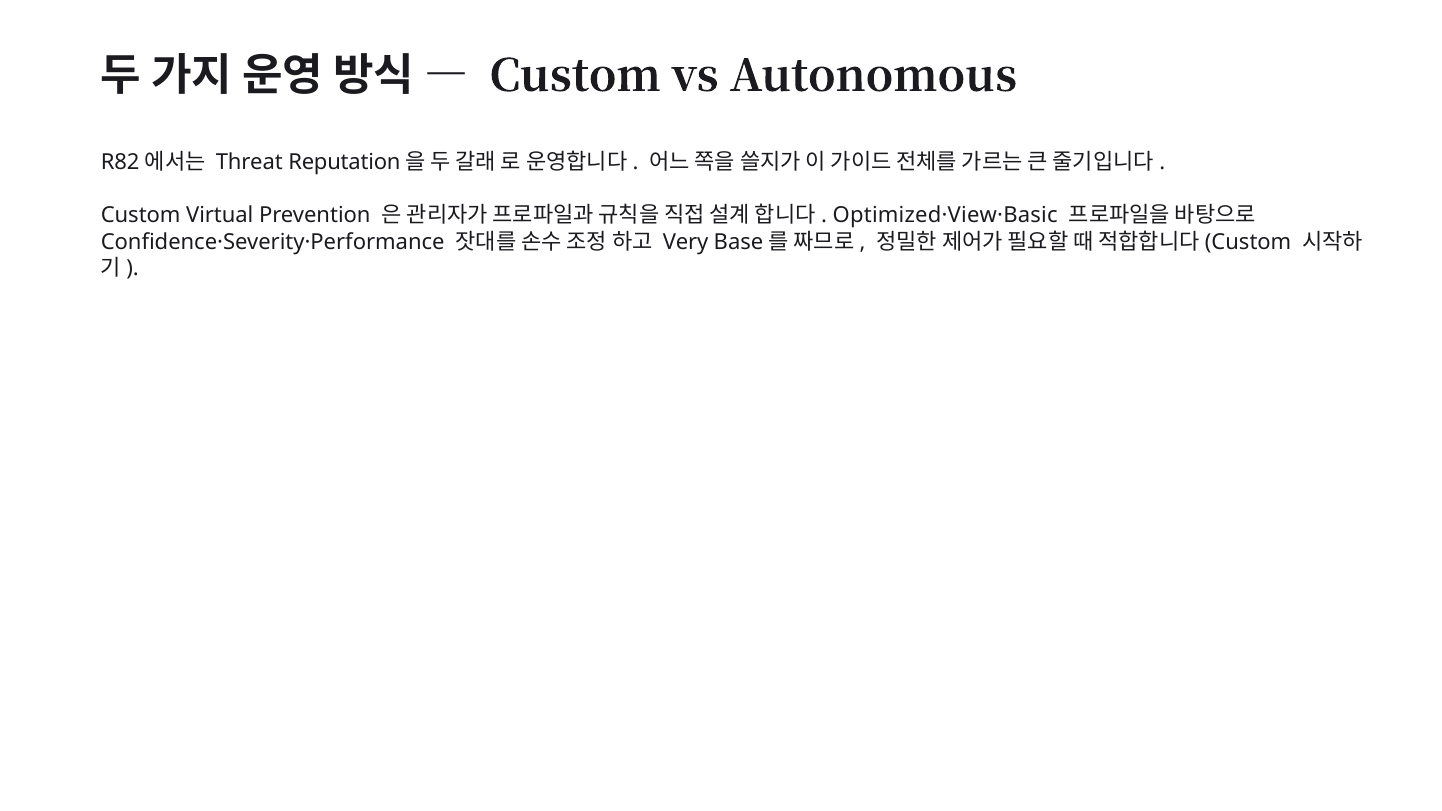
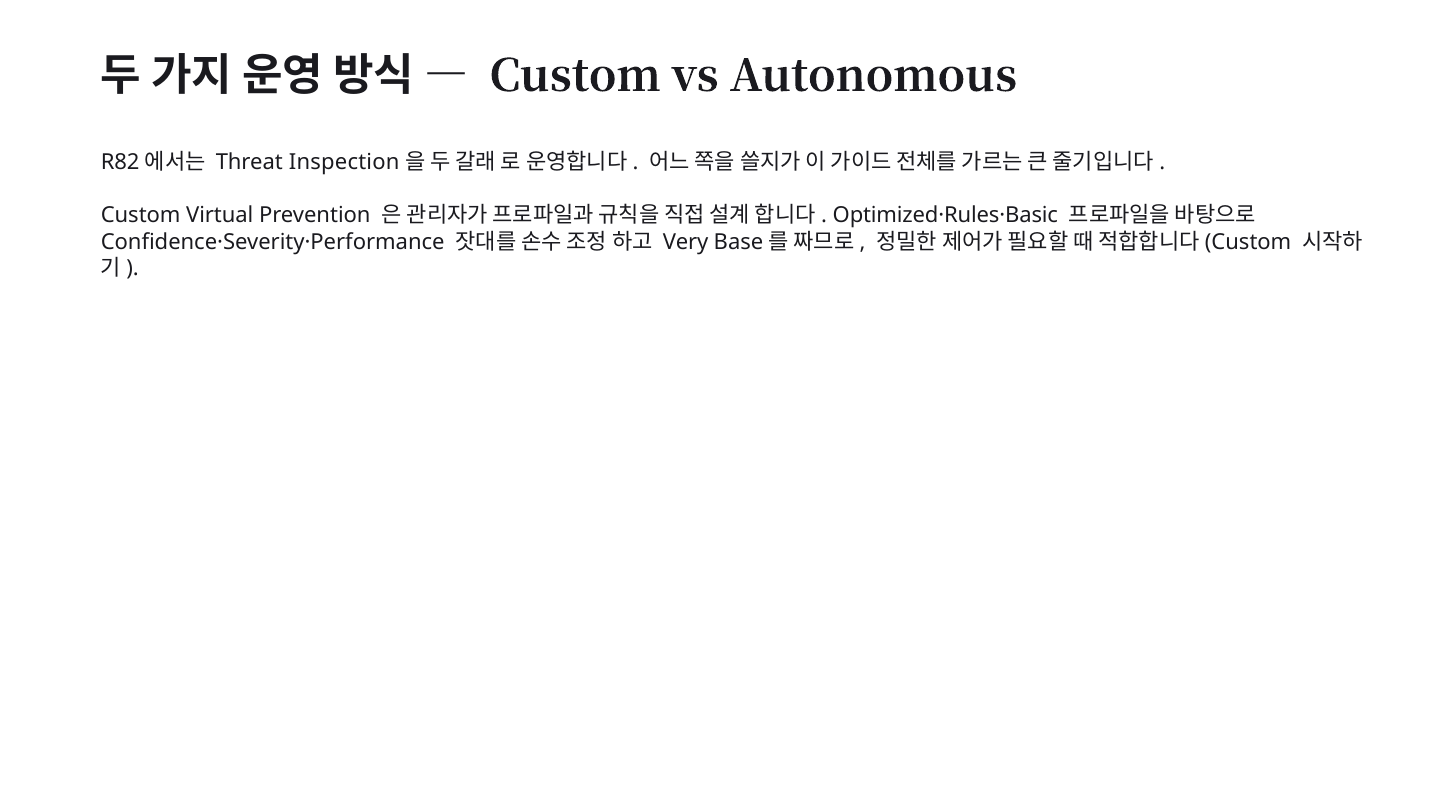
Reputation: Reputation -> Inspection
Optimized·View·Basic: Optimized·View·Basic -> Optimized·Rules·Basic
